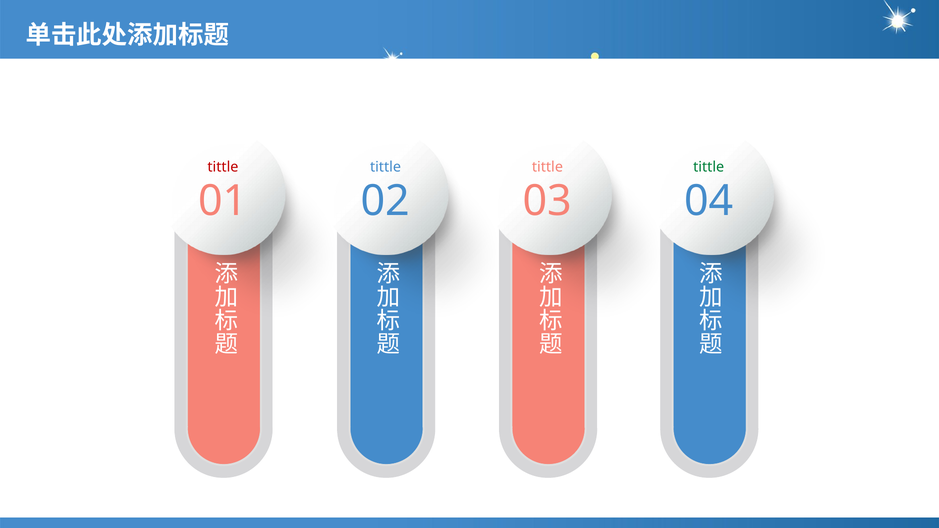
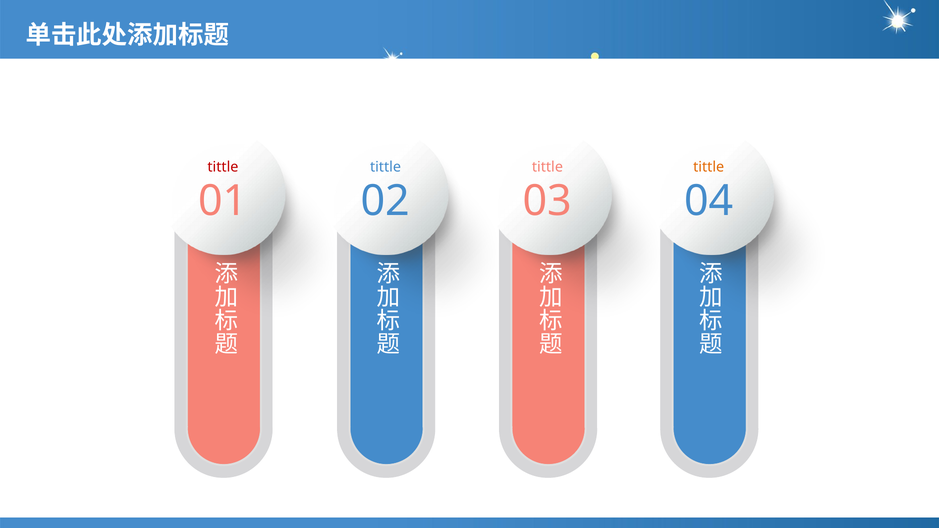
tittle at (709, 167) colour: green -> orange
